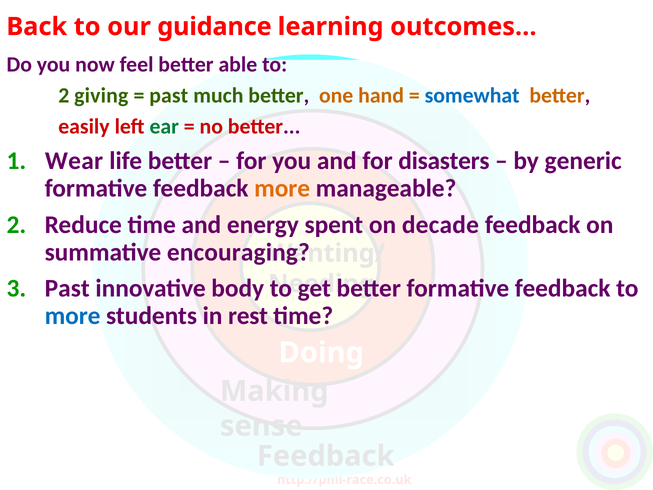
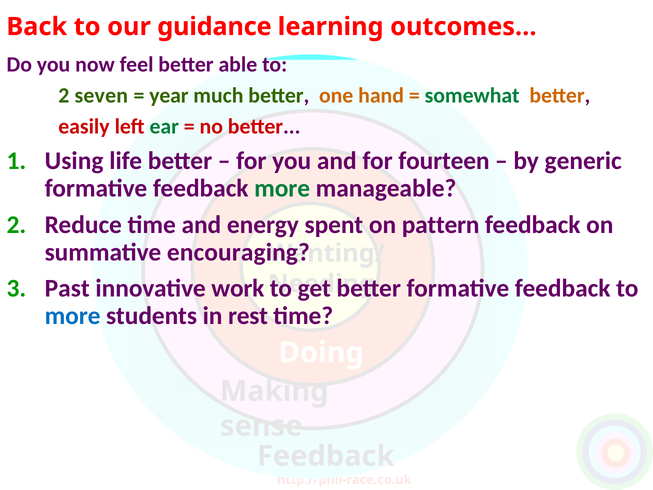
giving: giving -> seven
past at (169, 95): past -> year
somewhat colour: blue -> green
Wear: Wear -> Using
disasters: disasters -> fourteen
more at (282, 188) colour: orange -> green
decade: decade -> pattern
body: body -> work
